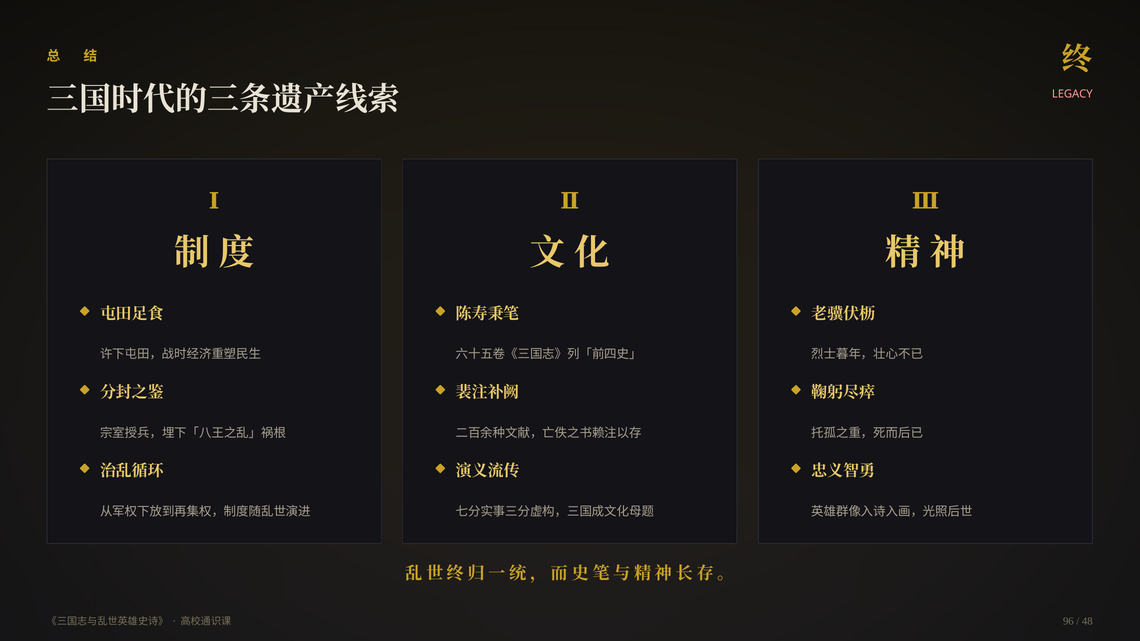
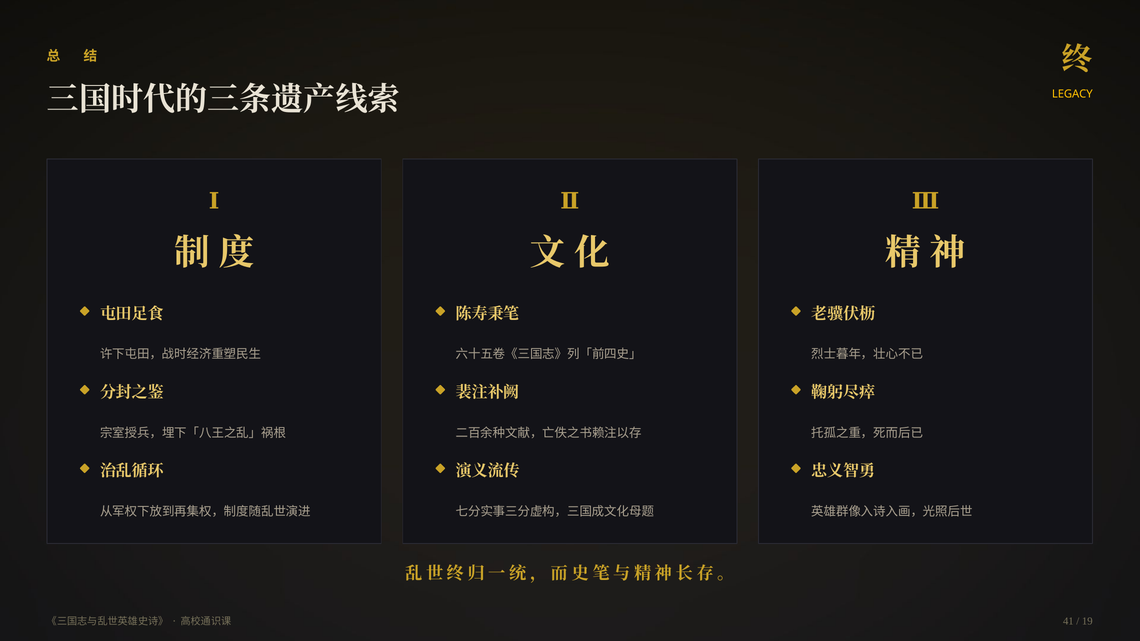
LEGACY colour: pink -> yellow
96: 96 -> 41
48: 48 -> 19
